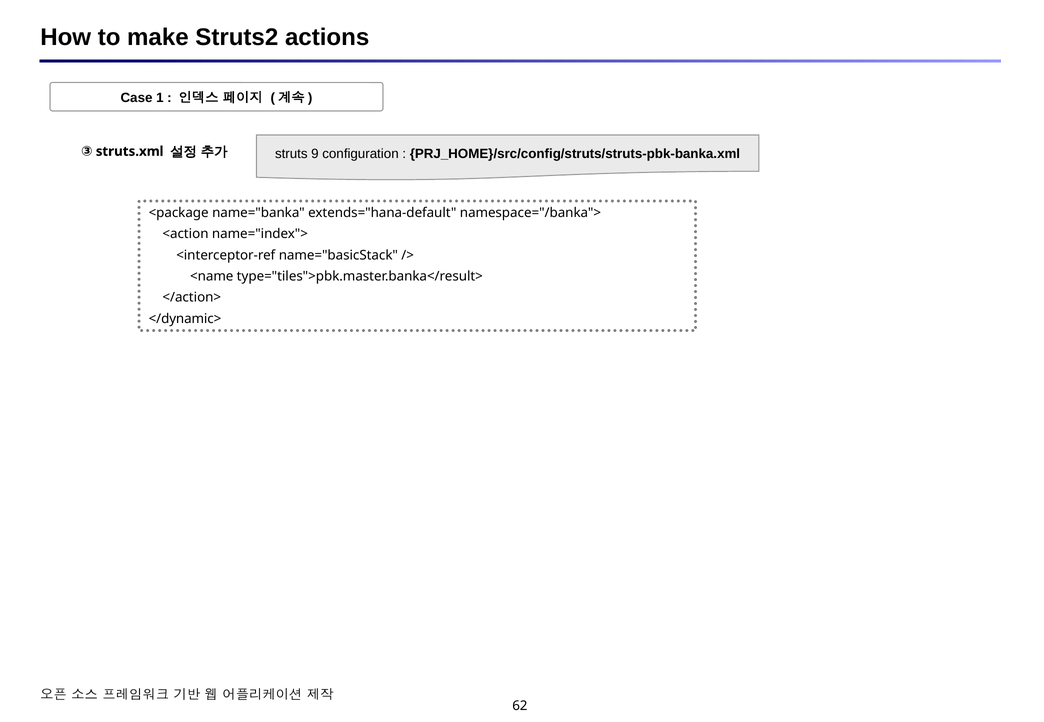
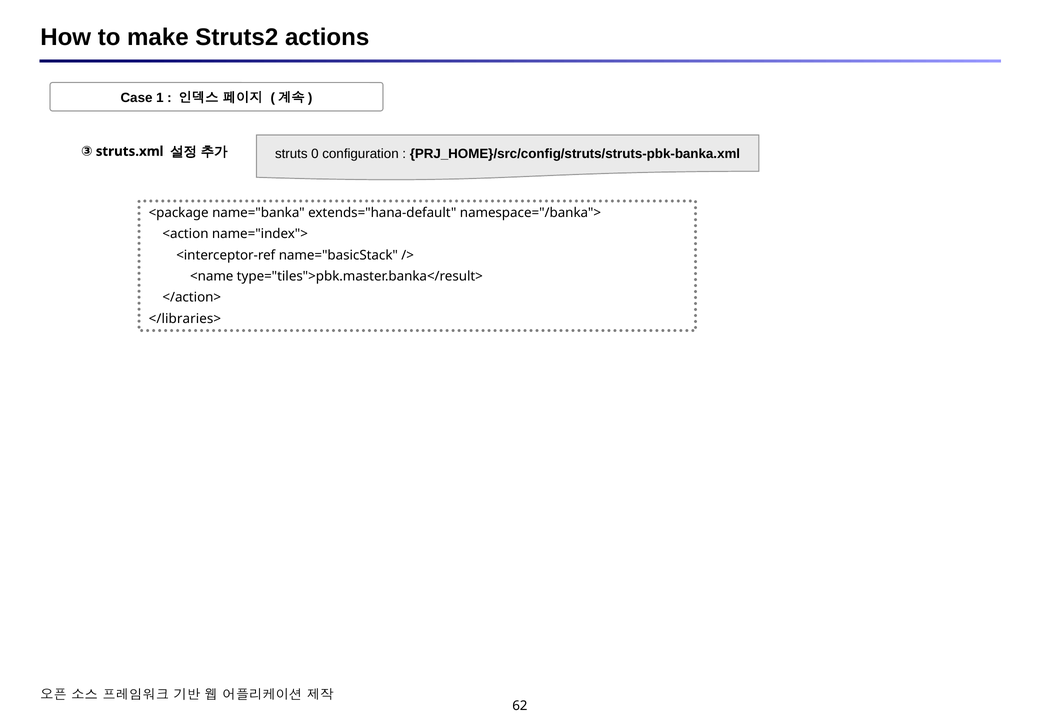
9: 9 -> 0
</dynamic>: </dynamic> -> </libraries>
